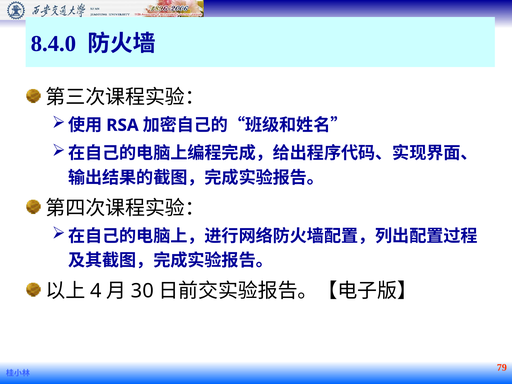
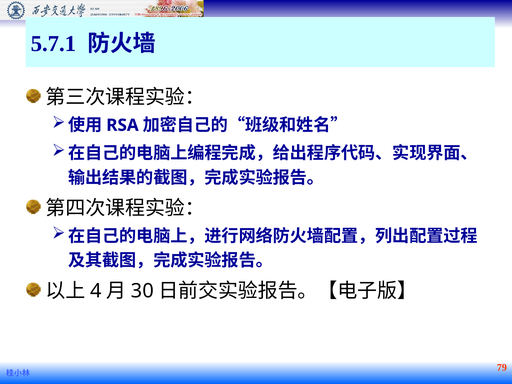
8.4.0: 8.4.0 -> 5.7.1
